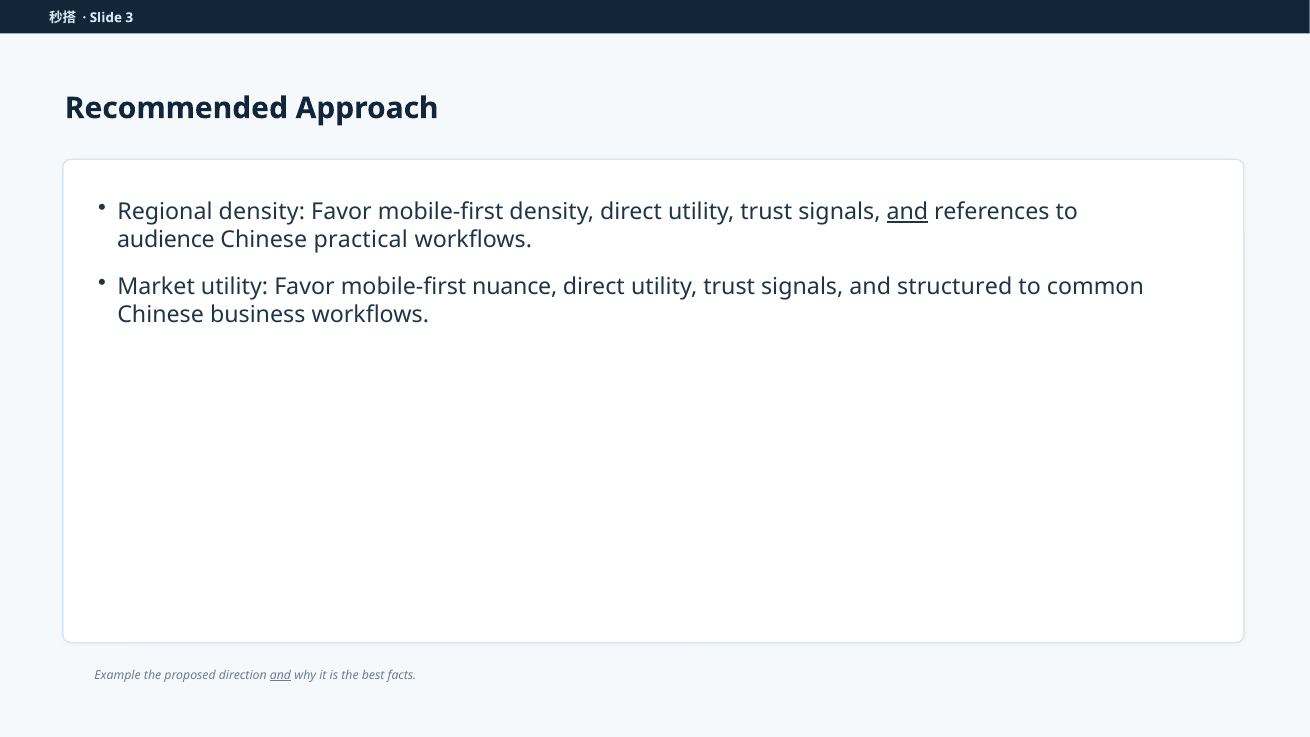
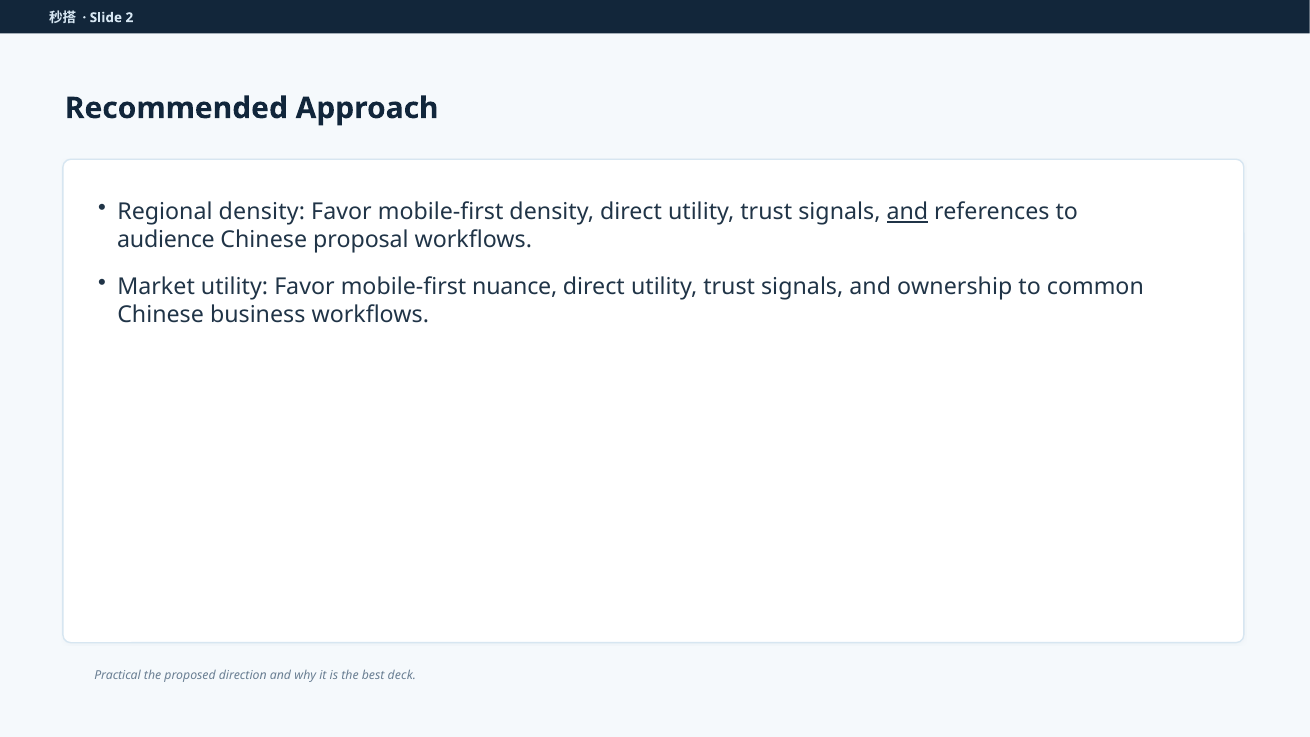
3: 3 -> 2
practical: practical -> proposal
structured: structured -> ownership
Example: Example -> Practical
and at (280, 675) underline: present -> none
facts: facts -> deck
